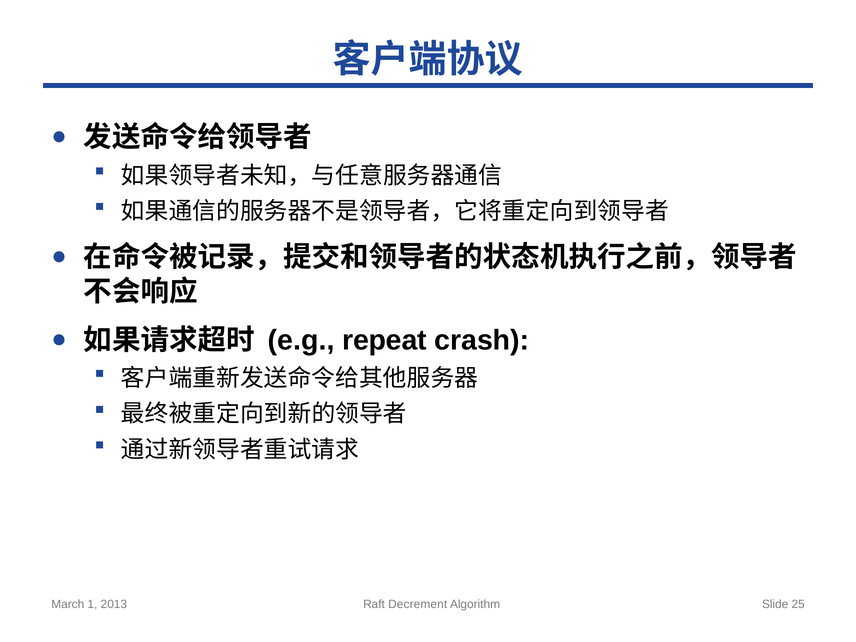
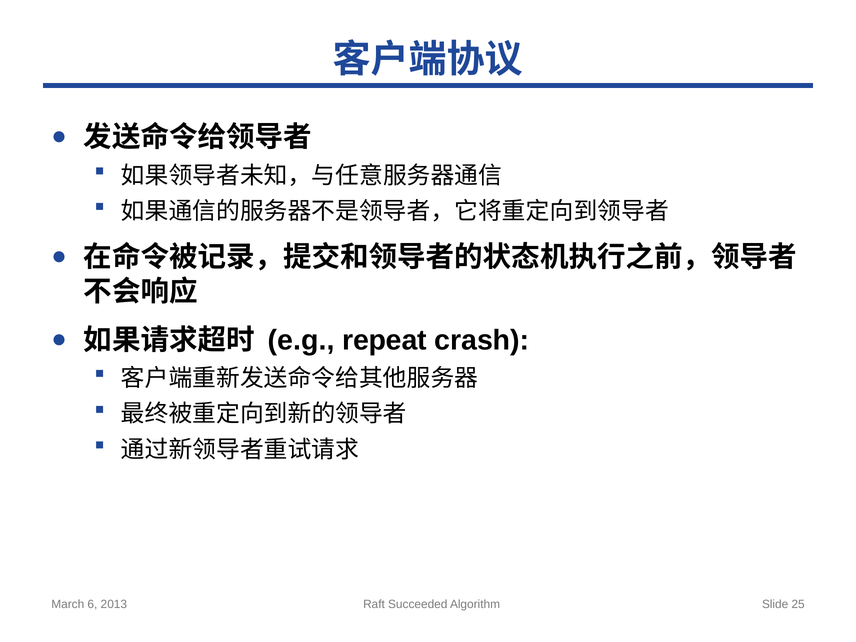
1: 1 -> 6
Decrement: Decrement -> Succeeded
